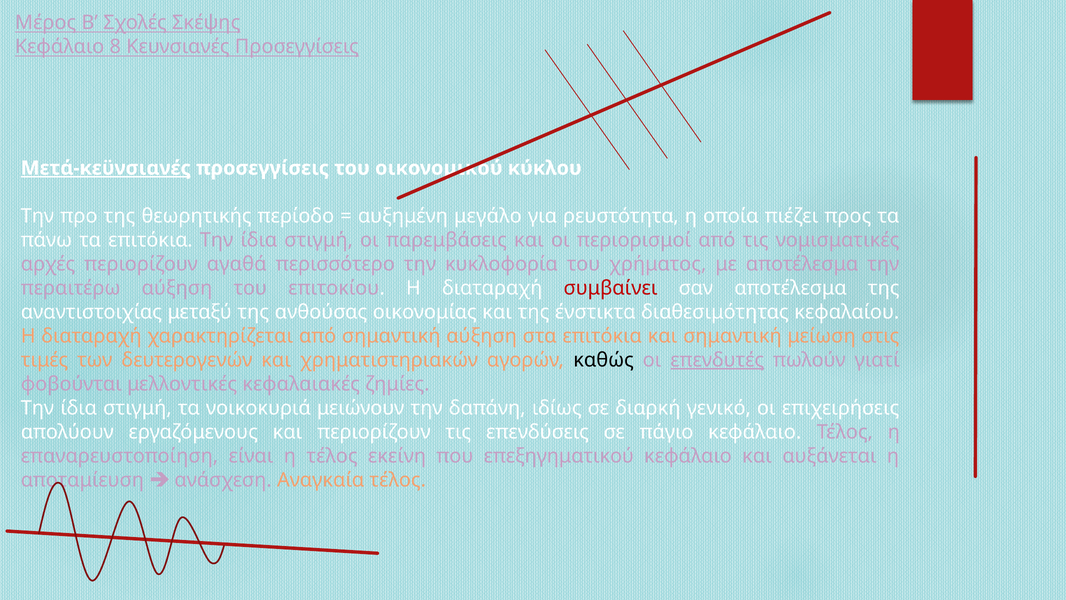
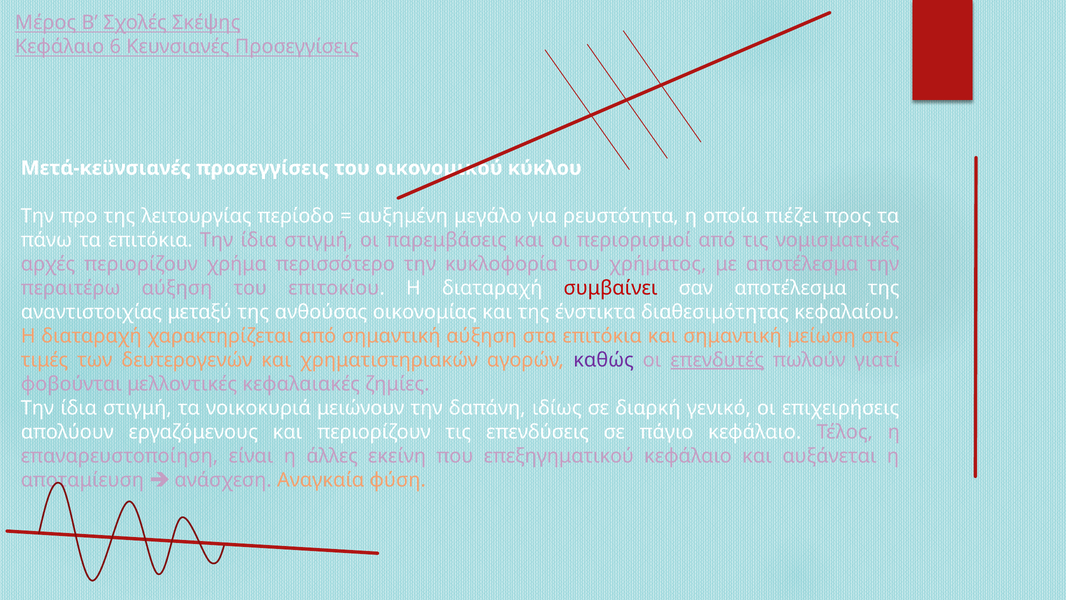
8: 8 -> 6
Μετά-κεϋνσιανές underline: present -> none
θεωρητικής: θεωρητικής -> λειτουργίας
αγαθά: αγαθά -> χρήμα
καθώς colour: black -> purple
η τέλος: τέλος -> άλλες
Αναγκαία τέλος: τέλος -> φύση
